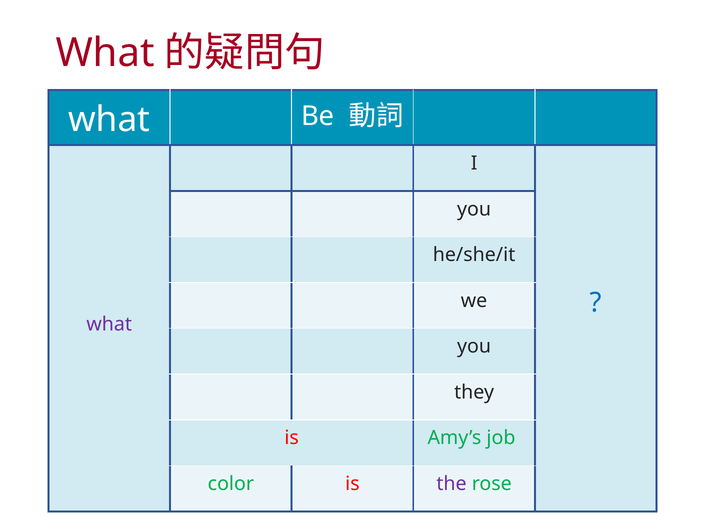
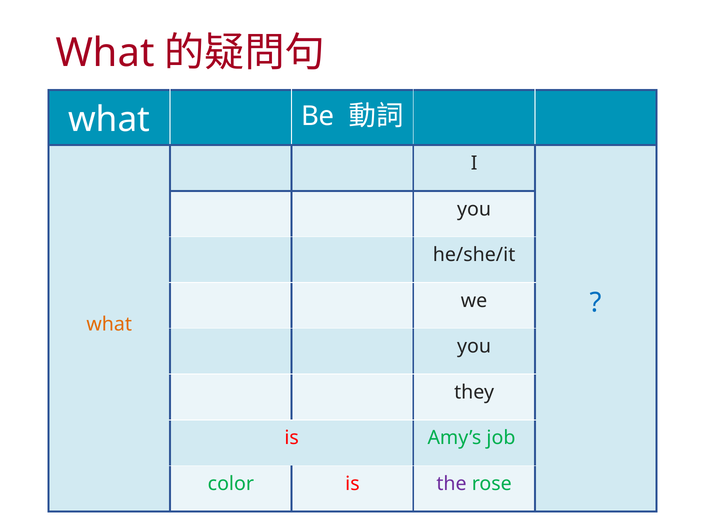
what at (109, 324) colour: purple -> orange
